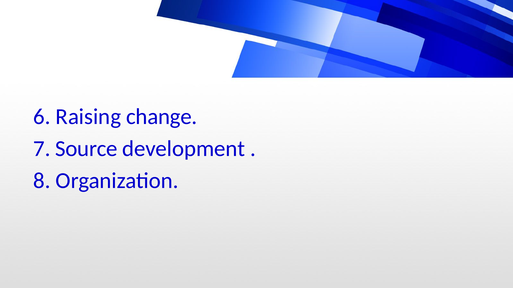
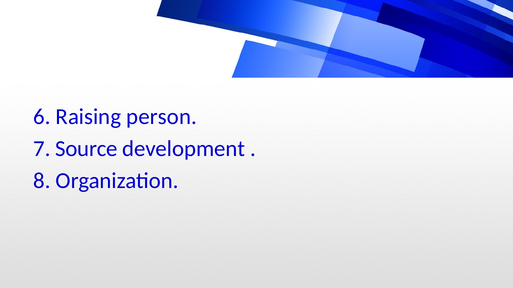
change: change -> person
